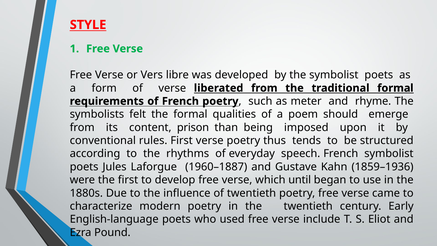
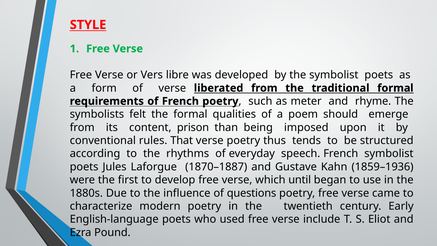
rules First: First -> That
1960–1887: 1960–1887 -> 1870–1887
of twentieth: twentieth -> questions
